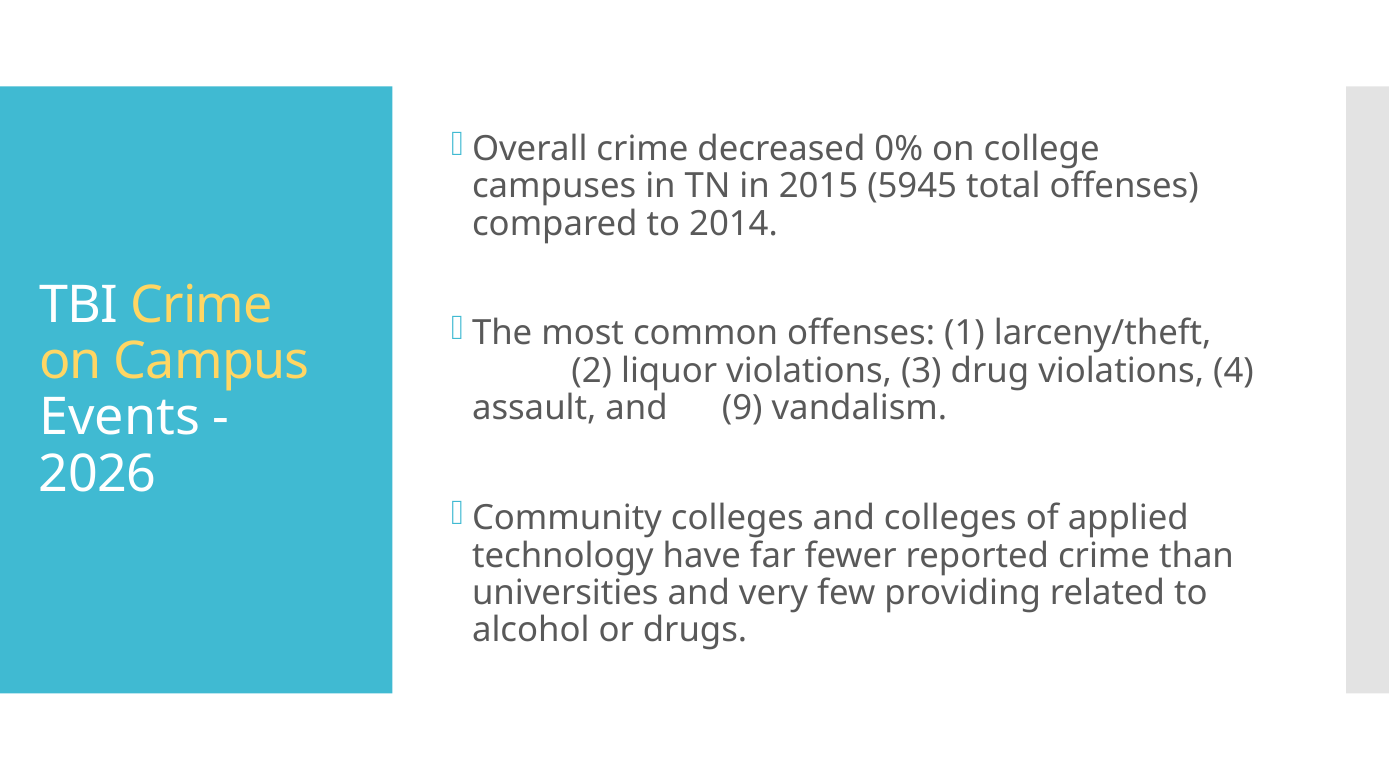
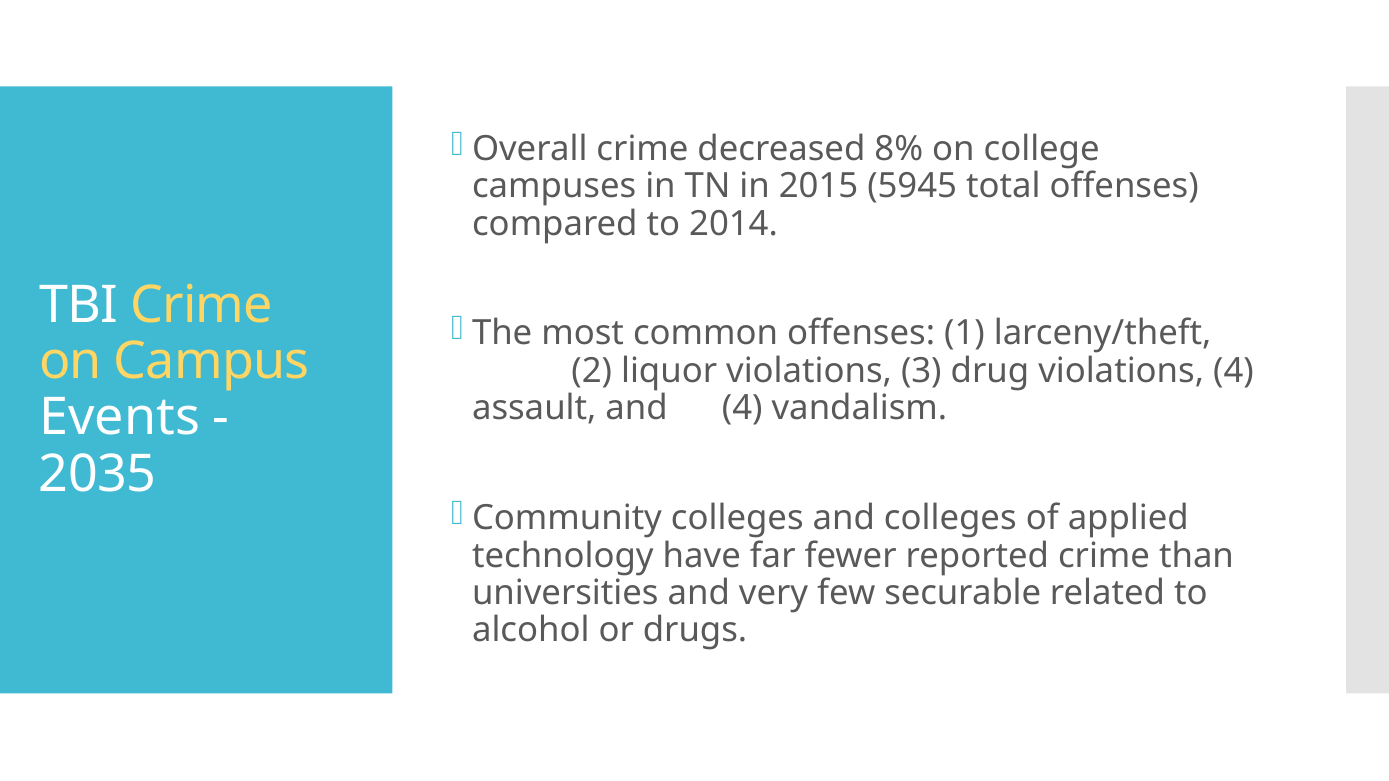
0%: 0% -> 8%
and 9: 9 -> 4
2026: 2026 -> 2035
providing: providing -> securable
